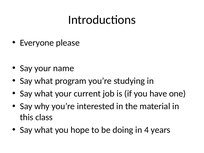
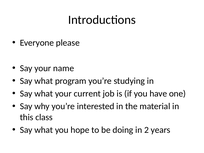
4: 4 -> 2
